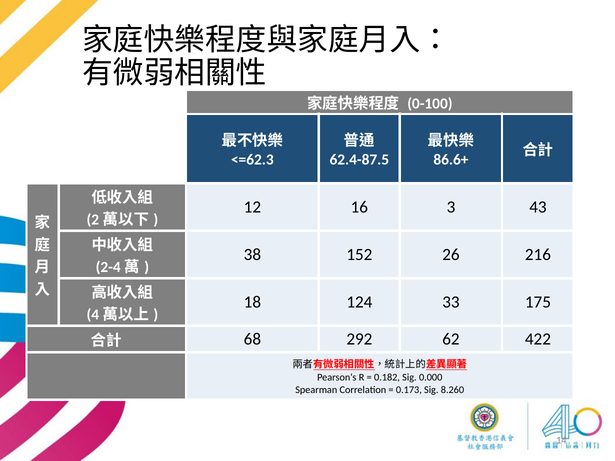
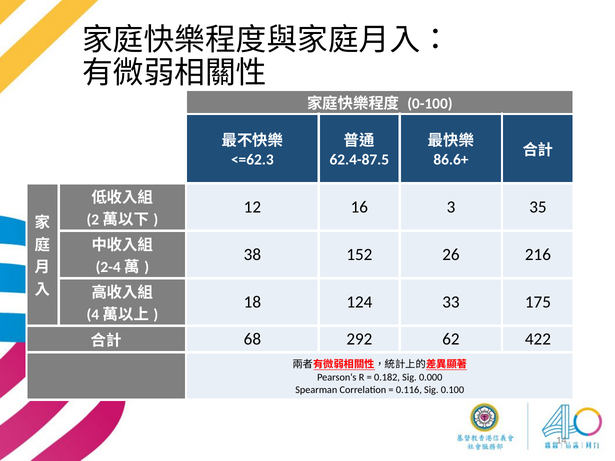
43: 43 -> 35
0.173: 0.173 -> 0.116
8.260: 8.260 -> 0.100
